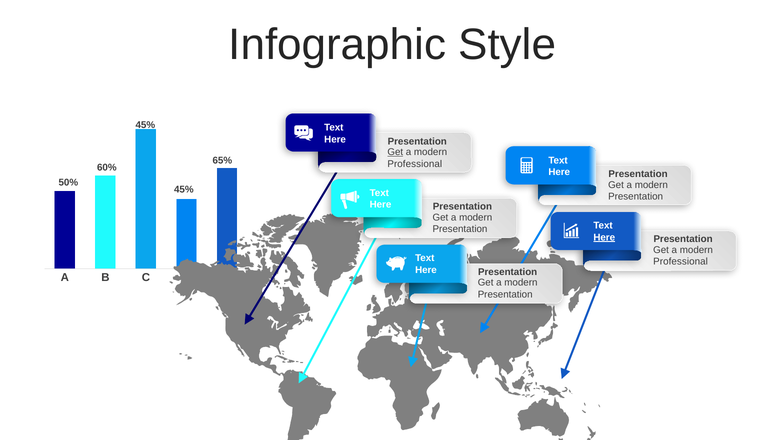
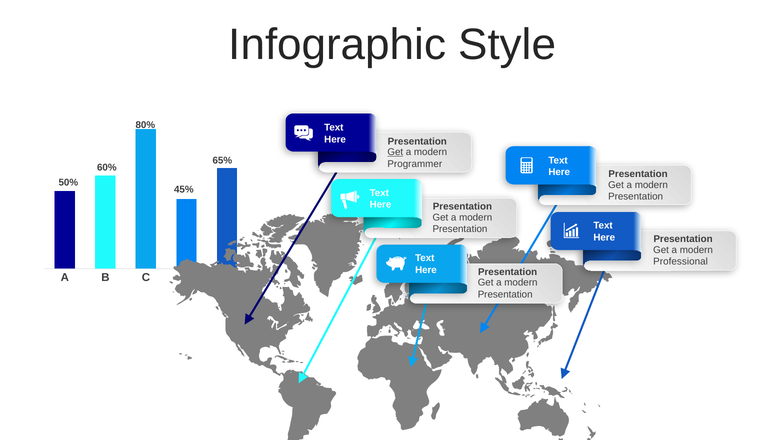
45% at (145, 125): 45% -> 80%
Professional at (415, 164): Professional -> Programmer
Here at (604, 238) underline: present -> none
